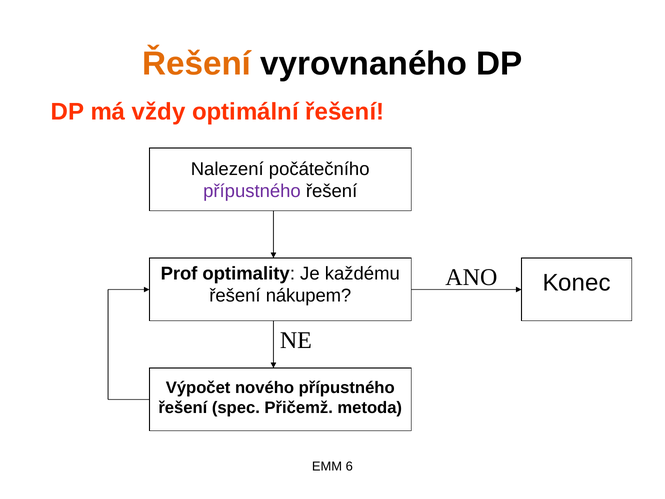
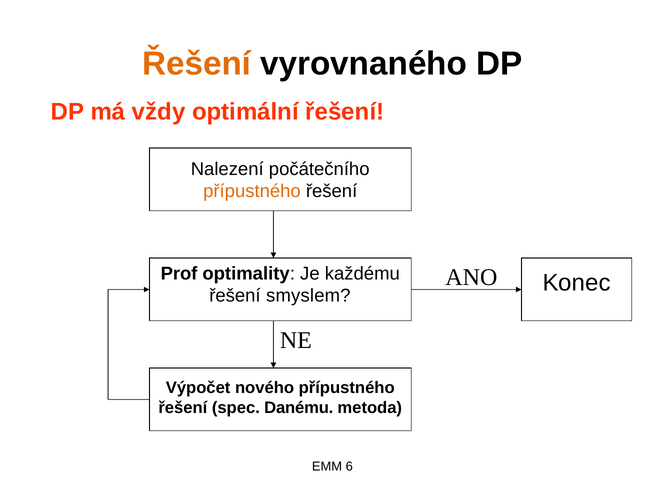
přípustného at (252, 191) colour: purple -> orange
nákupem: nákupem -> smyslem
Přičemž: Přičemž -> Danému
